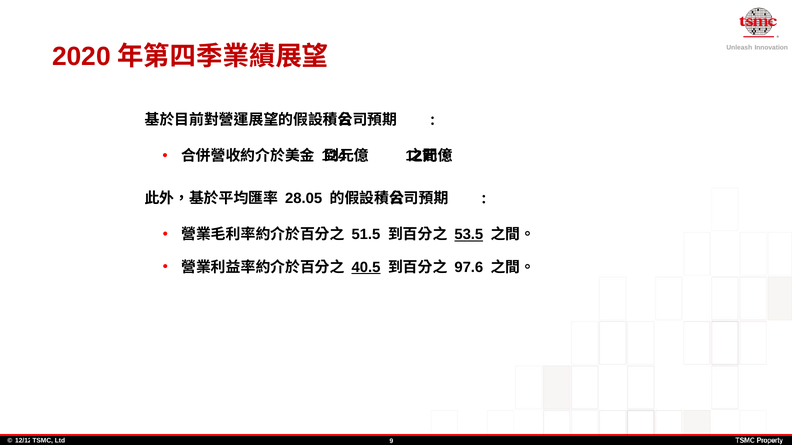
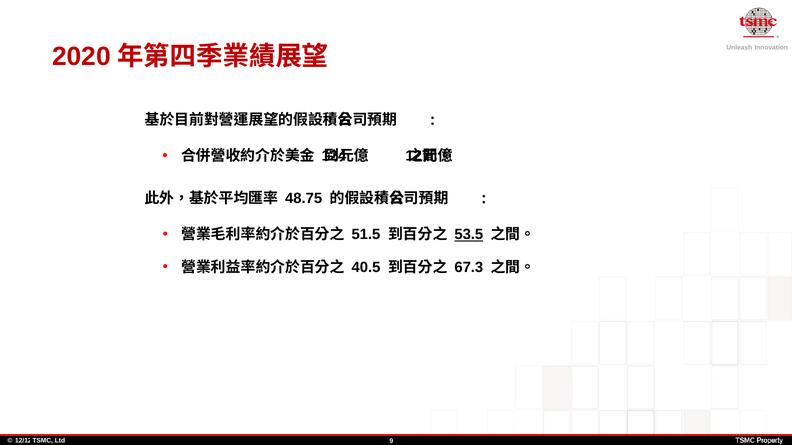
28.05: 28.05 -> 48.75
40.5 underline: present -> none
97.6: 97.6 -> 67.3
